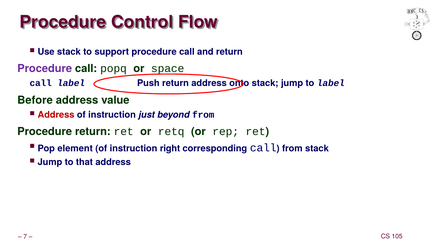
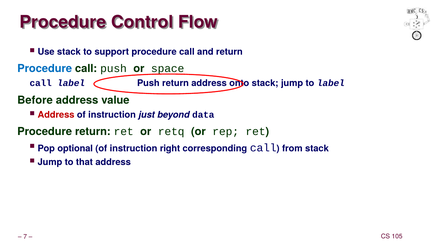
Procedure at (45, 69) colour: purple -> blue
call popq: popq -> push
beyond from: from -> data
element: element -> optional
